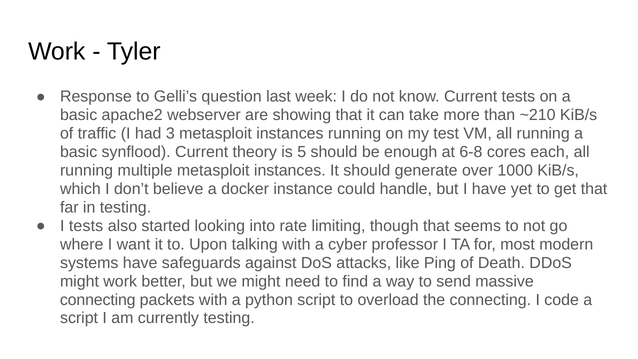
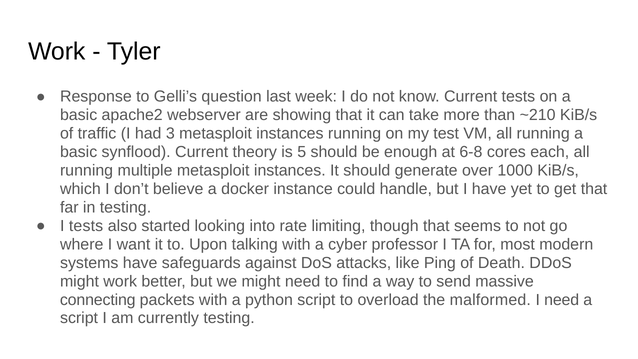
the connecting: connecting -> malformed
I code: code -> need
